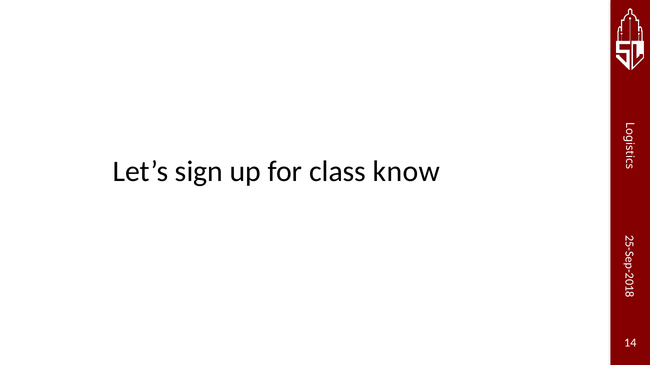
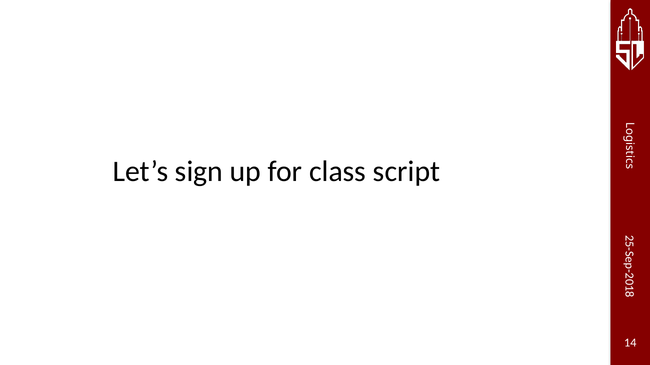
know: know -> script
